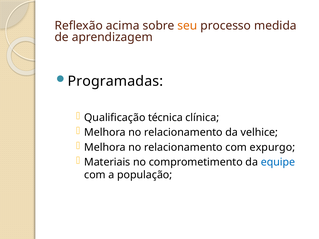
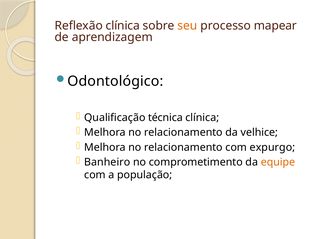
Reflexão acima: acima -> clínica
medida: medida -> mapear
Programadas: Programadas -> Odontológico
Materiais: Materiais -> Banheiro
equipe colour: blue -> orange
